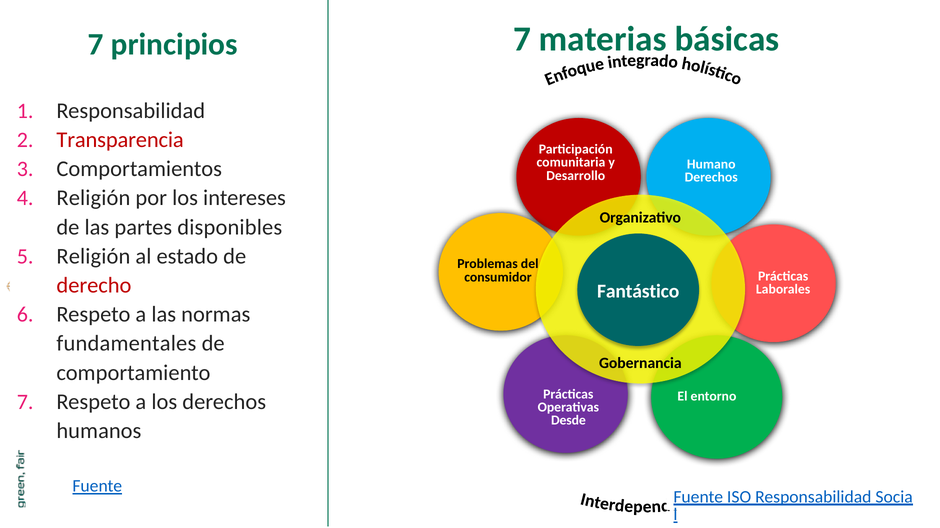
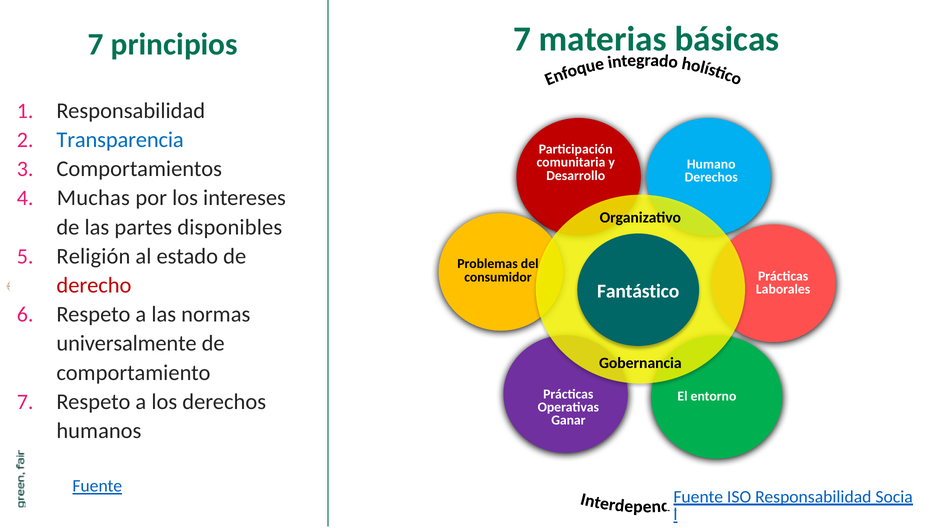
Transparencia colour: red -> blue
Religión at (93, 198): Religión -> Muchas
fundamentales: fundamentales -> universalmente
Desde: Desde -> Ganar
